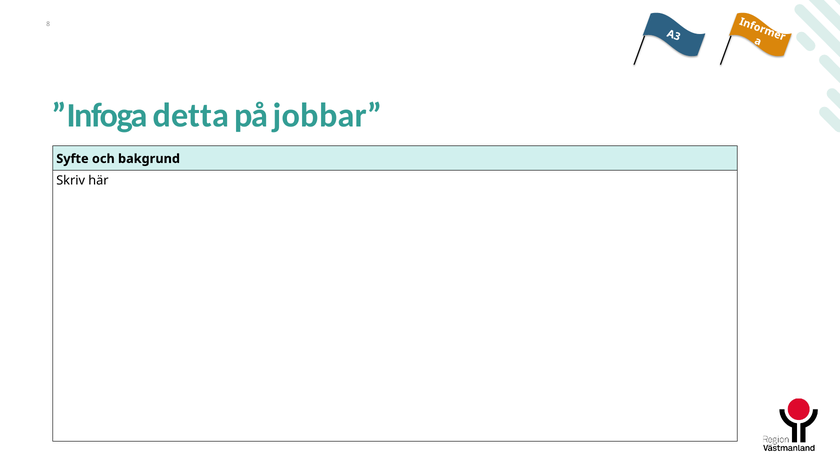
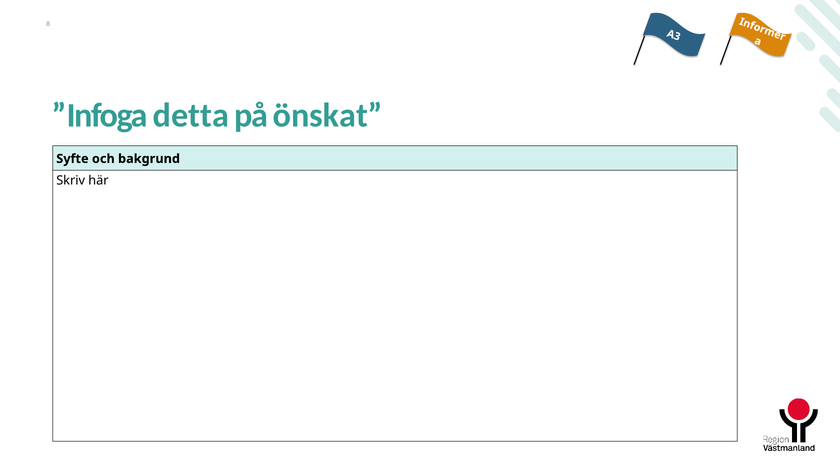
jobbar: jobbar -> önskat
